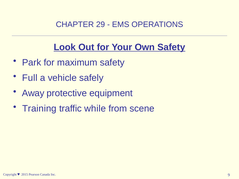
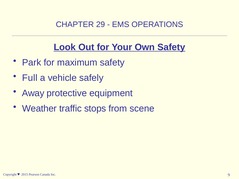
Training: Training -> Weather
while: while -> stops
